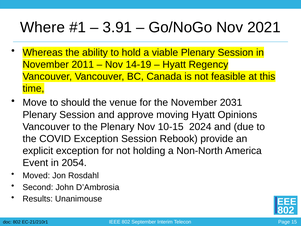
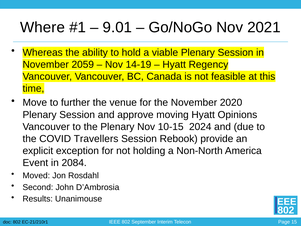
3.91: 3.91 -> 9.01
2011: 2011 -> 2059
should: should -> further
2031: 2031 -> 2020
COVID Exception: Exception -> Travellers
2054: 2054 -> 2084
